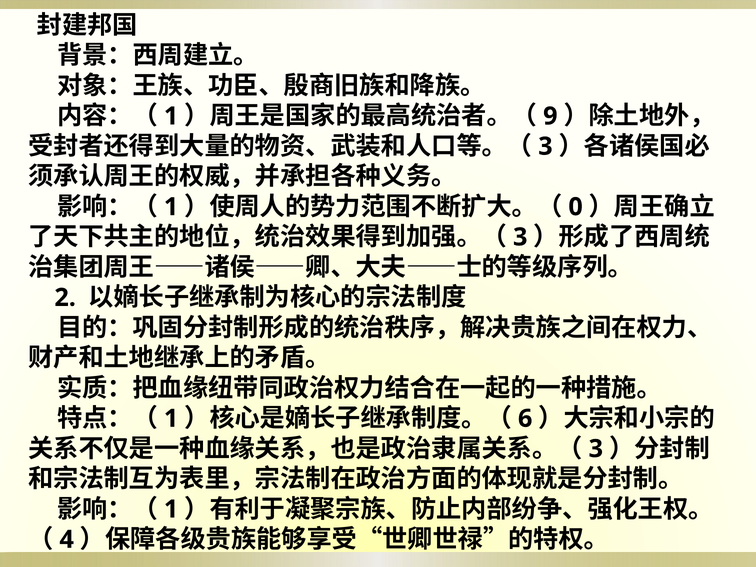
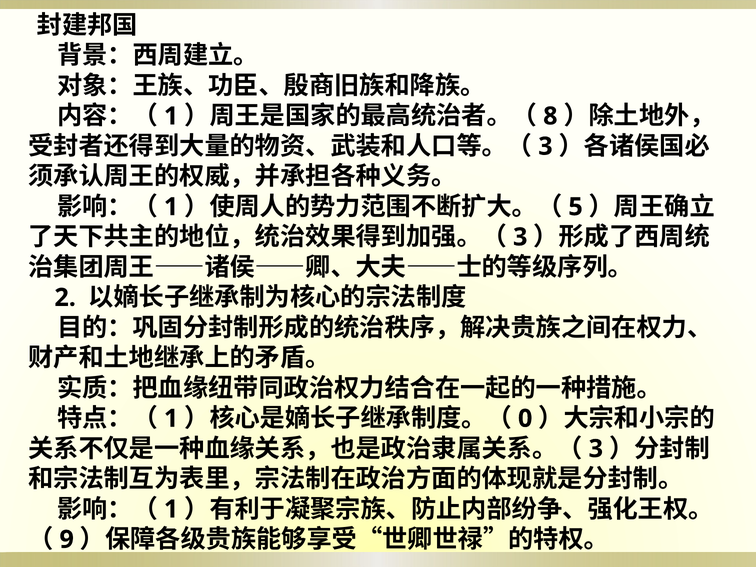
9: 9 -> 8
0: 0 -> 5
6: 6 -> 0
4: 4 -> 9
